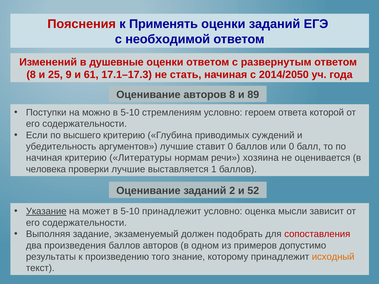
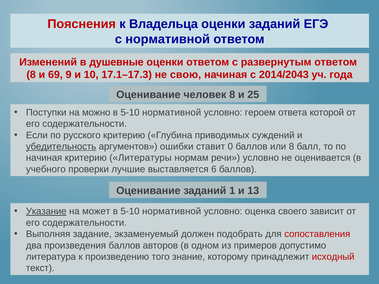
Применять: Применять -> Владельца
с необходимой: необходимой -> нормативной
25: 25 -> 69
61: 61 -> 10
стать: стать -> свою
2014/2050: 2014/2050 -> 2014/2043
Оценивание авторов: авторов -> человек
89: 89 -> 25
стремлениям at (172, 113): стремлениям -> нормативной
высшего: высшего -> русского
убедительность underline: none -> present
аргументов лучшие: лучшие -> ошибки
или 0: 0 -> 8
речи хозяина: хозяина -> условно
человека: человека -> учебного
1: 1 -> 6
2: 2 -> 1
52: 52 -> 13
принадлежит at (172, 211): принадлежит -> нормативной
мысли: мысли -> своего
результаты: результаты -> литература
исходный colour: orange -> red
